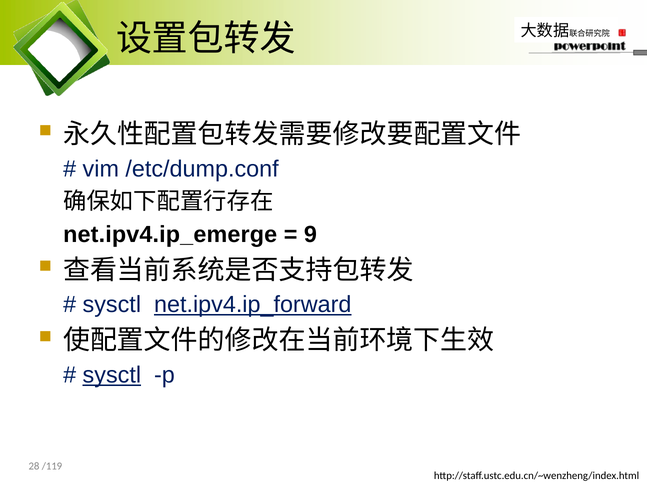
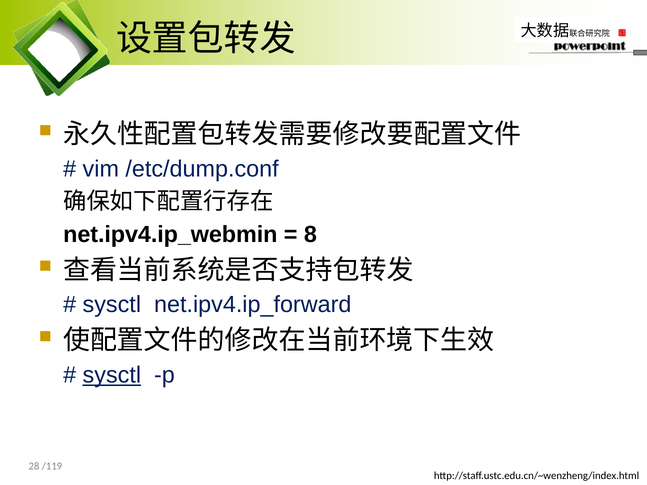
net.ipv4.ip_emerge: net.ipv4.ip_emerge -> net.ipv4.ip_webmin
9: 9 -> 8
net.ipv4.ip_forward underline: present -> none
